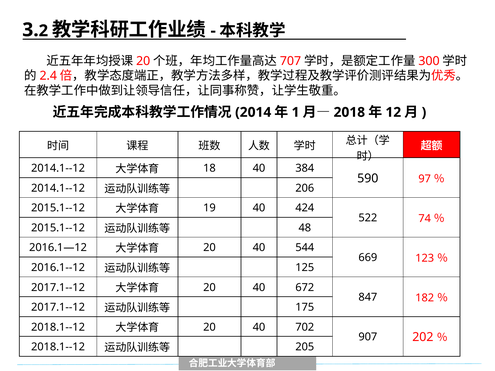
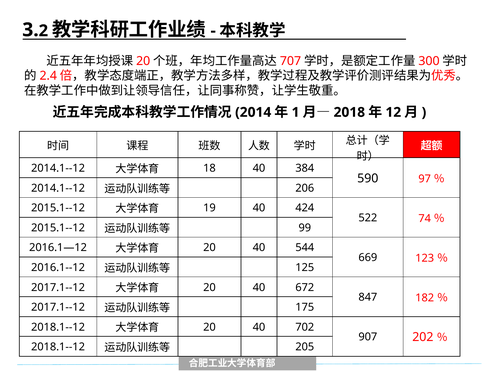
48: 48 -> 99
